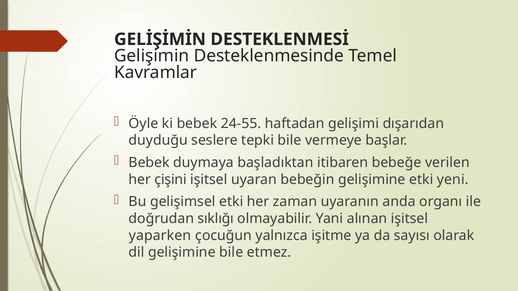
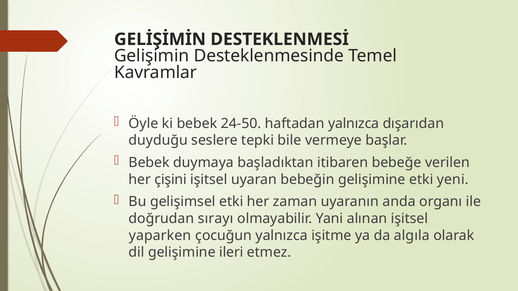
24-55: 24-55 -> 24-50
haftadan gelişimi: gelişimi -> yalnızca
sıklığı: sıklığı -> sırayı
sayısı: sayısı -> algıla
gelişimine bile: bile -> ileri
